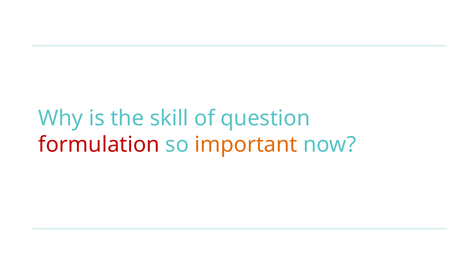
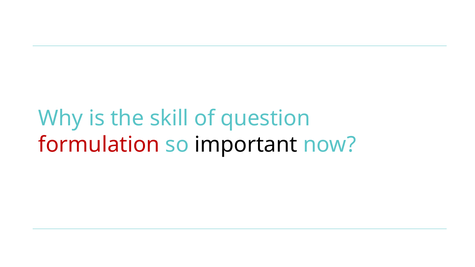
important colour: orange -> black
